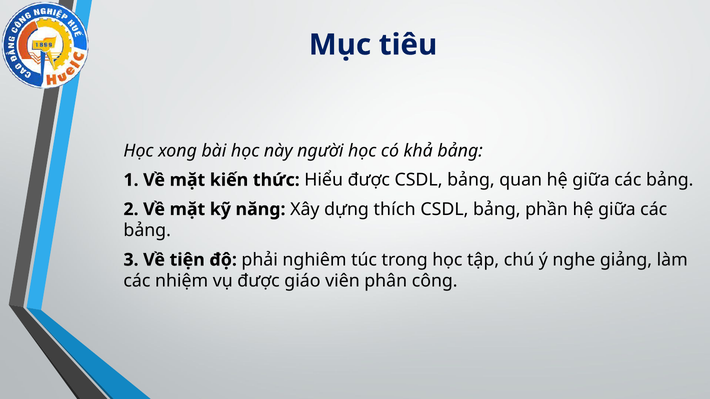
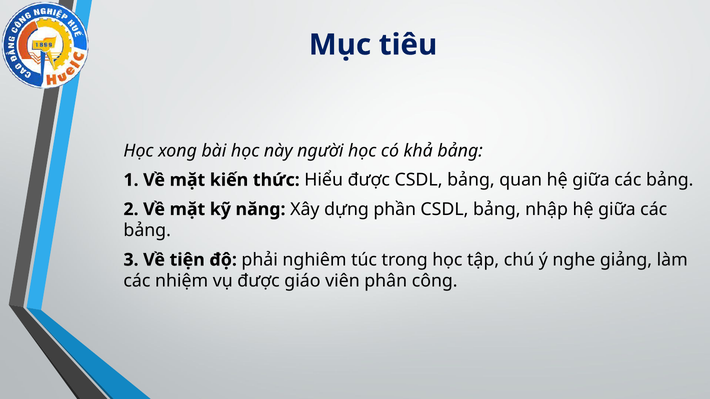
thích: thích -> phần
phần: phần -> nhập
